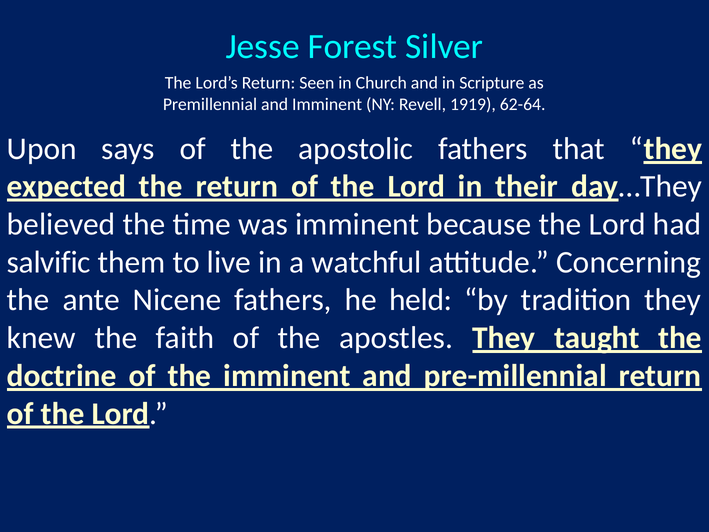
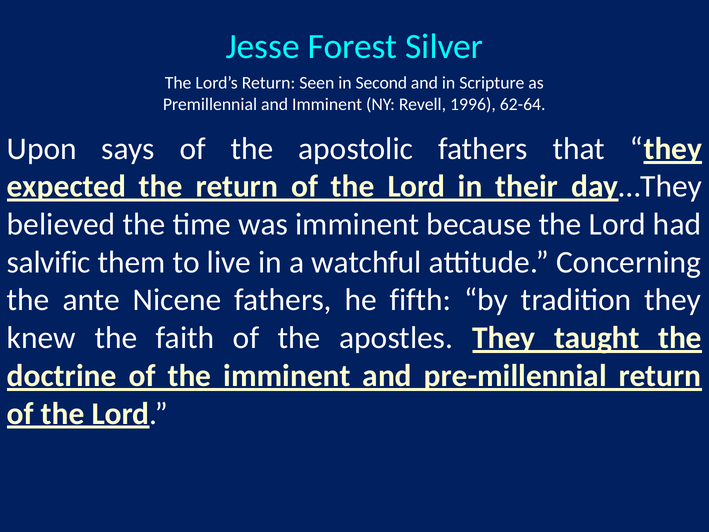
Church: Church -> Second
1919: 1919 -> 1996
held: held -> fifth
